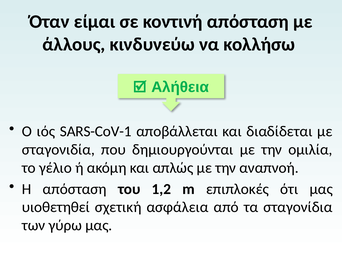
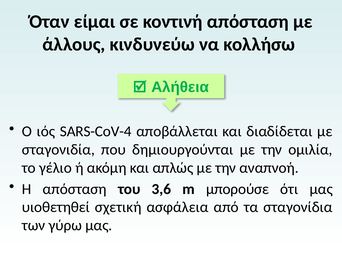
SARS-CoV-1: SARS-CoV-1 -> SARS-CoV-4
1,2: 1,2 -> 3,6
επιπλοκές: επιπλοκές -> μπορούσε
